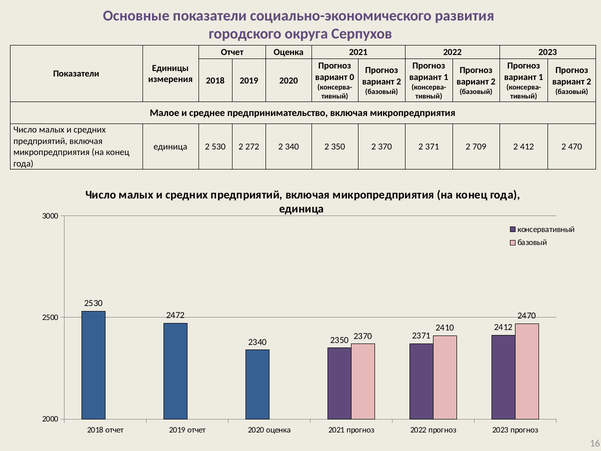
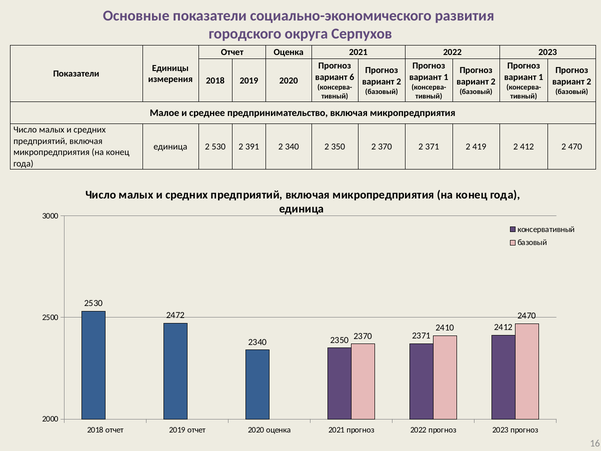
0: 0 -> 6
272: 272 -> 391
709: 709 -> 419
